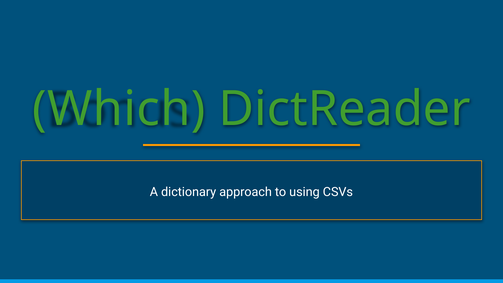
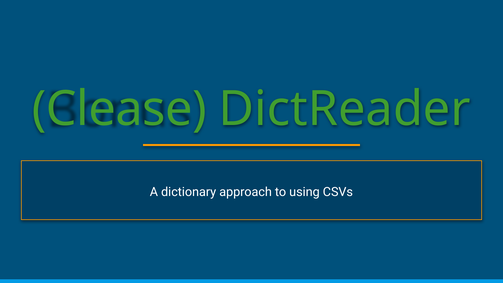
Which: Which -> Clease
